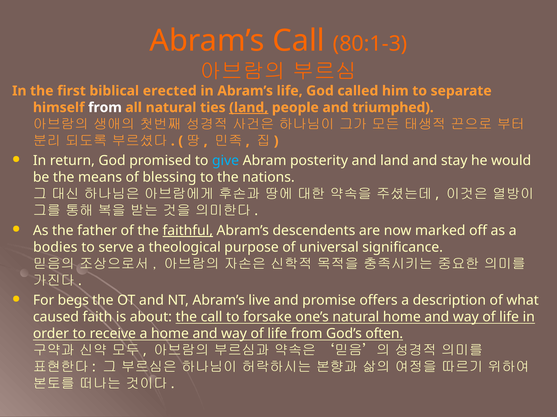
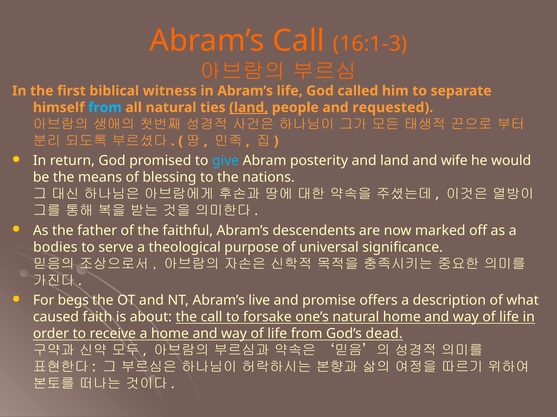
80:1-3: 80:1-3 -> 16:1-3
erected: erected -> witness
from at (105, 108) colour: white -> light blue
triumphed: triumphed -> requested
stay: stay -> wife
faithful underline: present -> none
often: often -> dead
